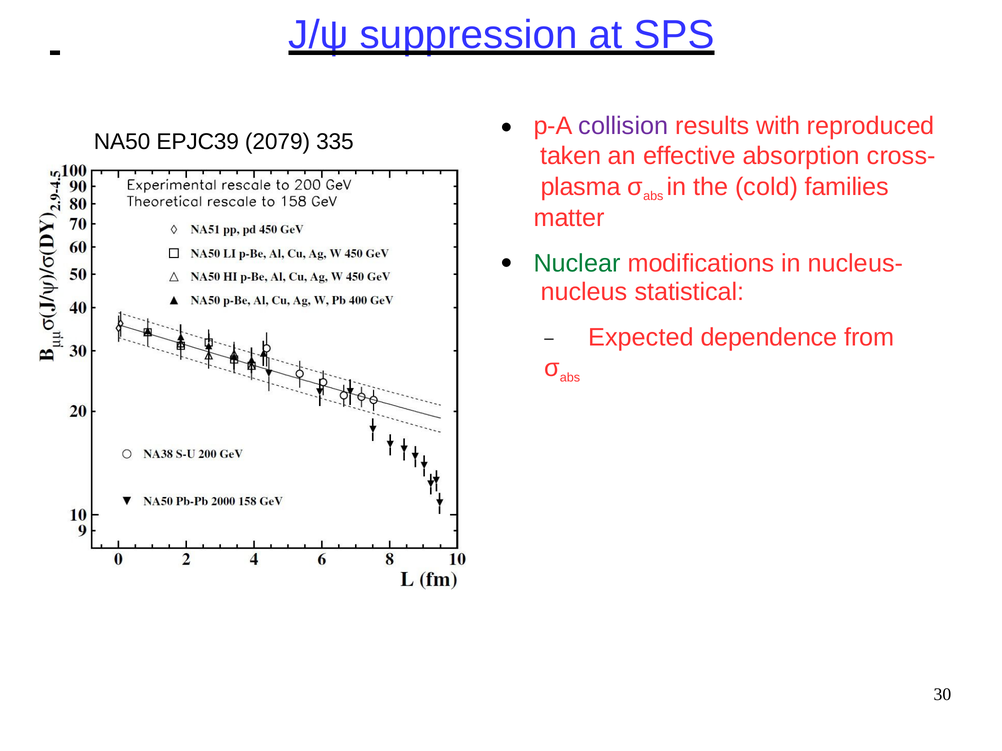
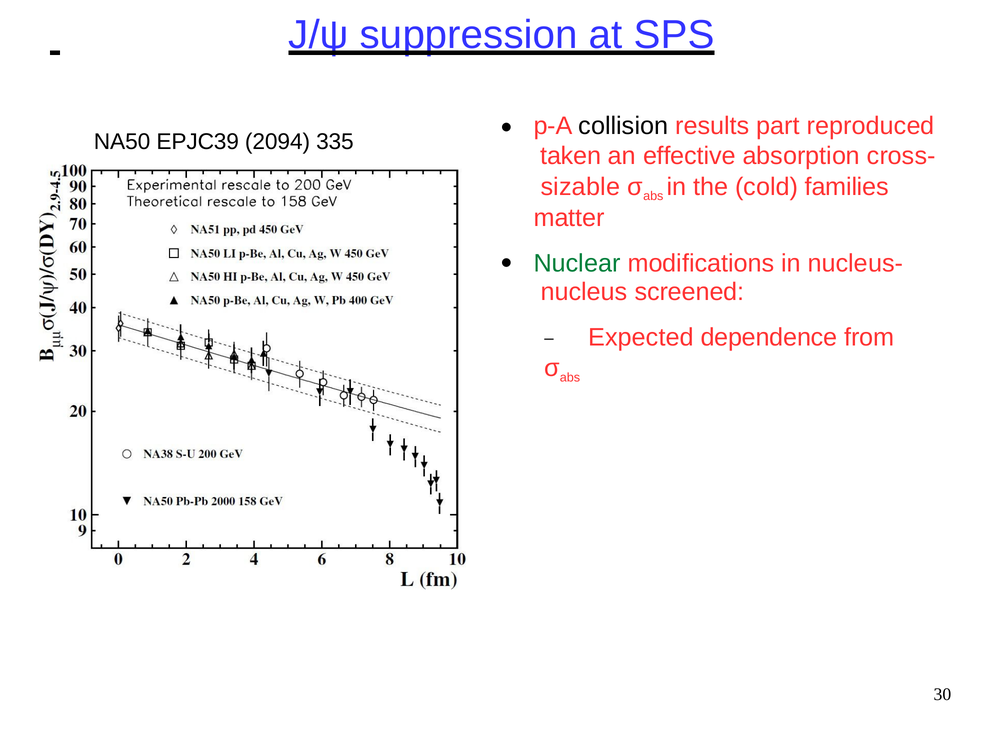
collision colour: purple -> black
with: with -> part
2079: 2079 -> 2094
plasma: plasma -> sizable
statistical: statistical -> screened
